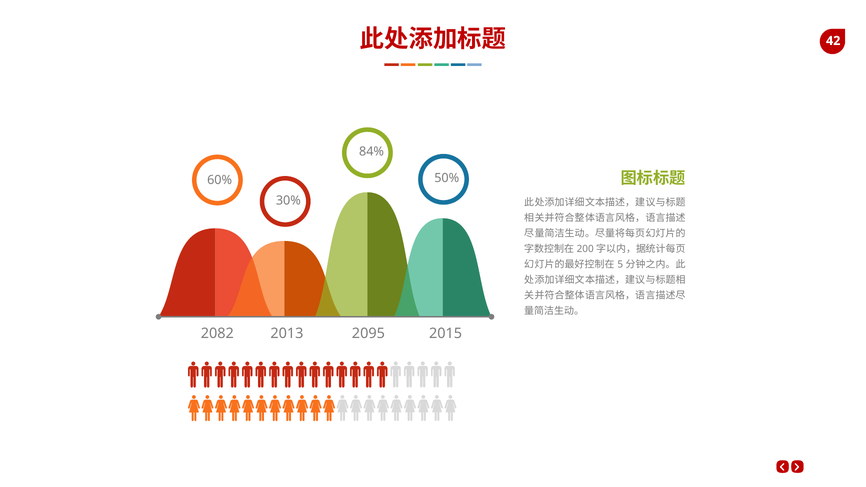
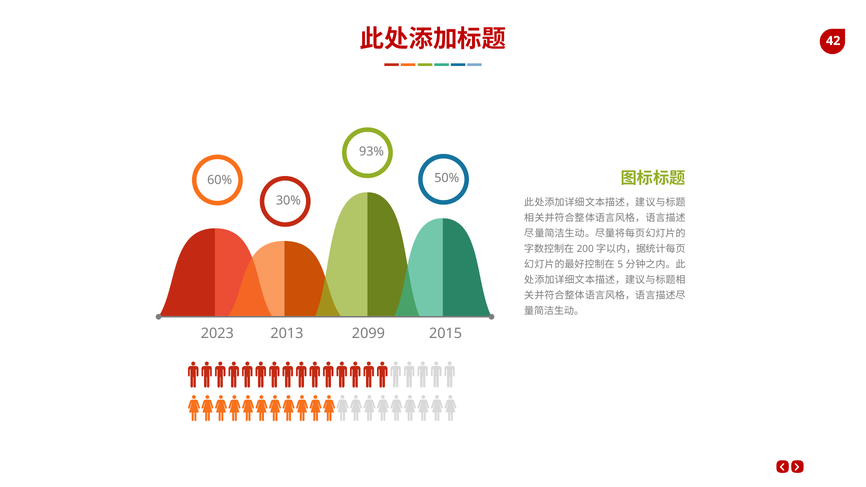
84%: 84% -> 93%
2082: 2082 -> 2023
2095: 2095 -> 2099
